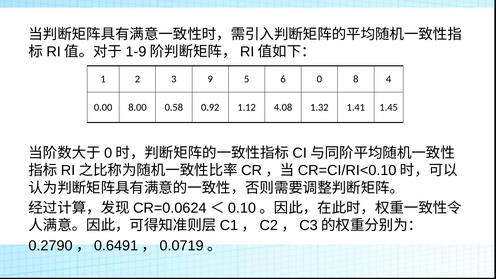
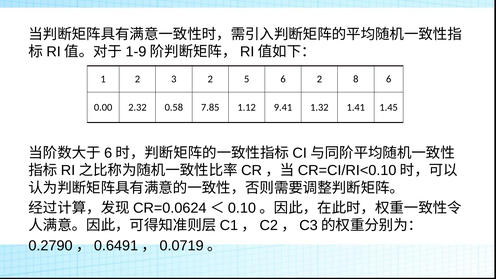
3 9: 9 -> 2
6 0: 0 -> 2
8 4: 4 -> 6
8.00: 8.00 -> 2.32
0.92: 0.92 -> 7.85
4.08: 4.08 -> 9.41
0 at (108, 153): 0 -> 6
